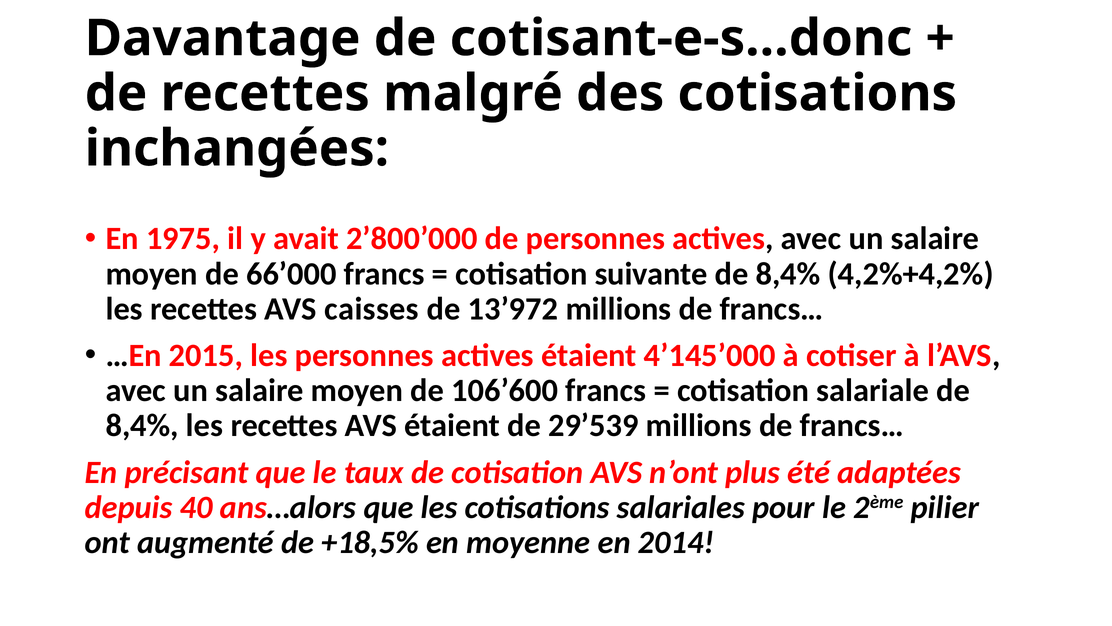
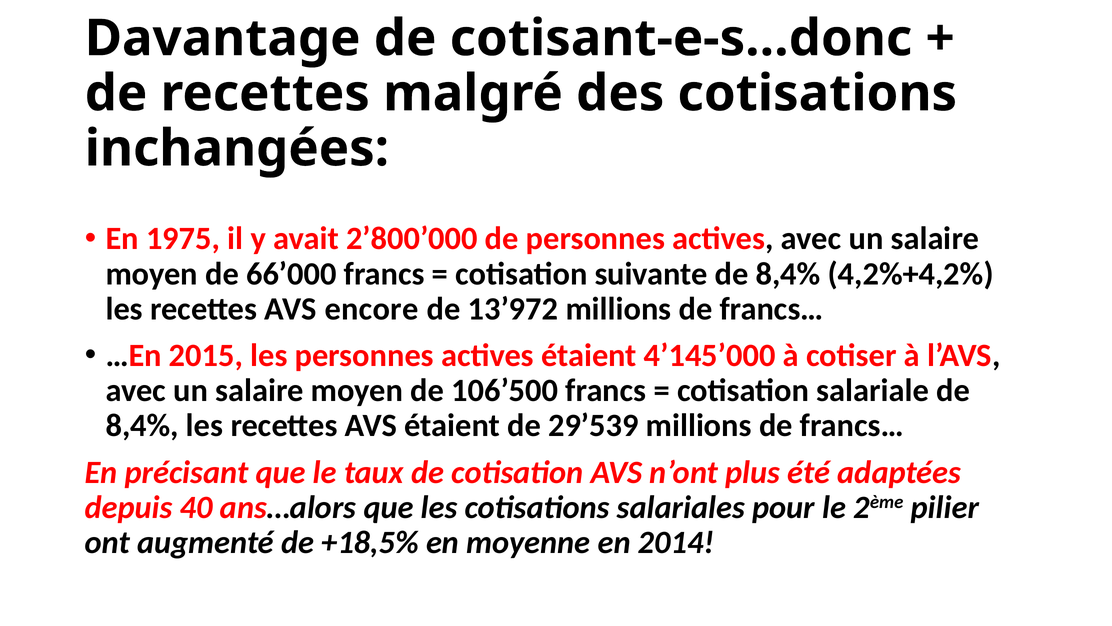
caisses: caisses -> encore
106’600: 106’600 -> 106’500
